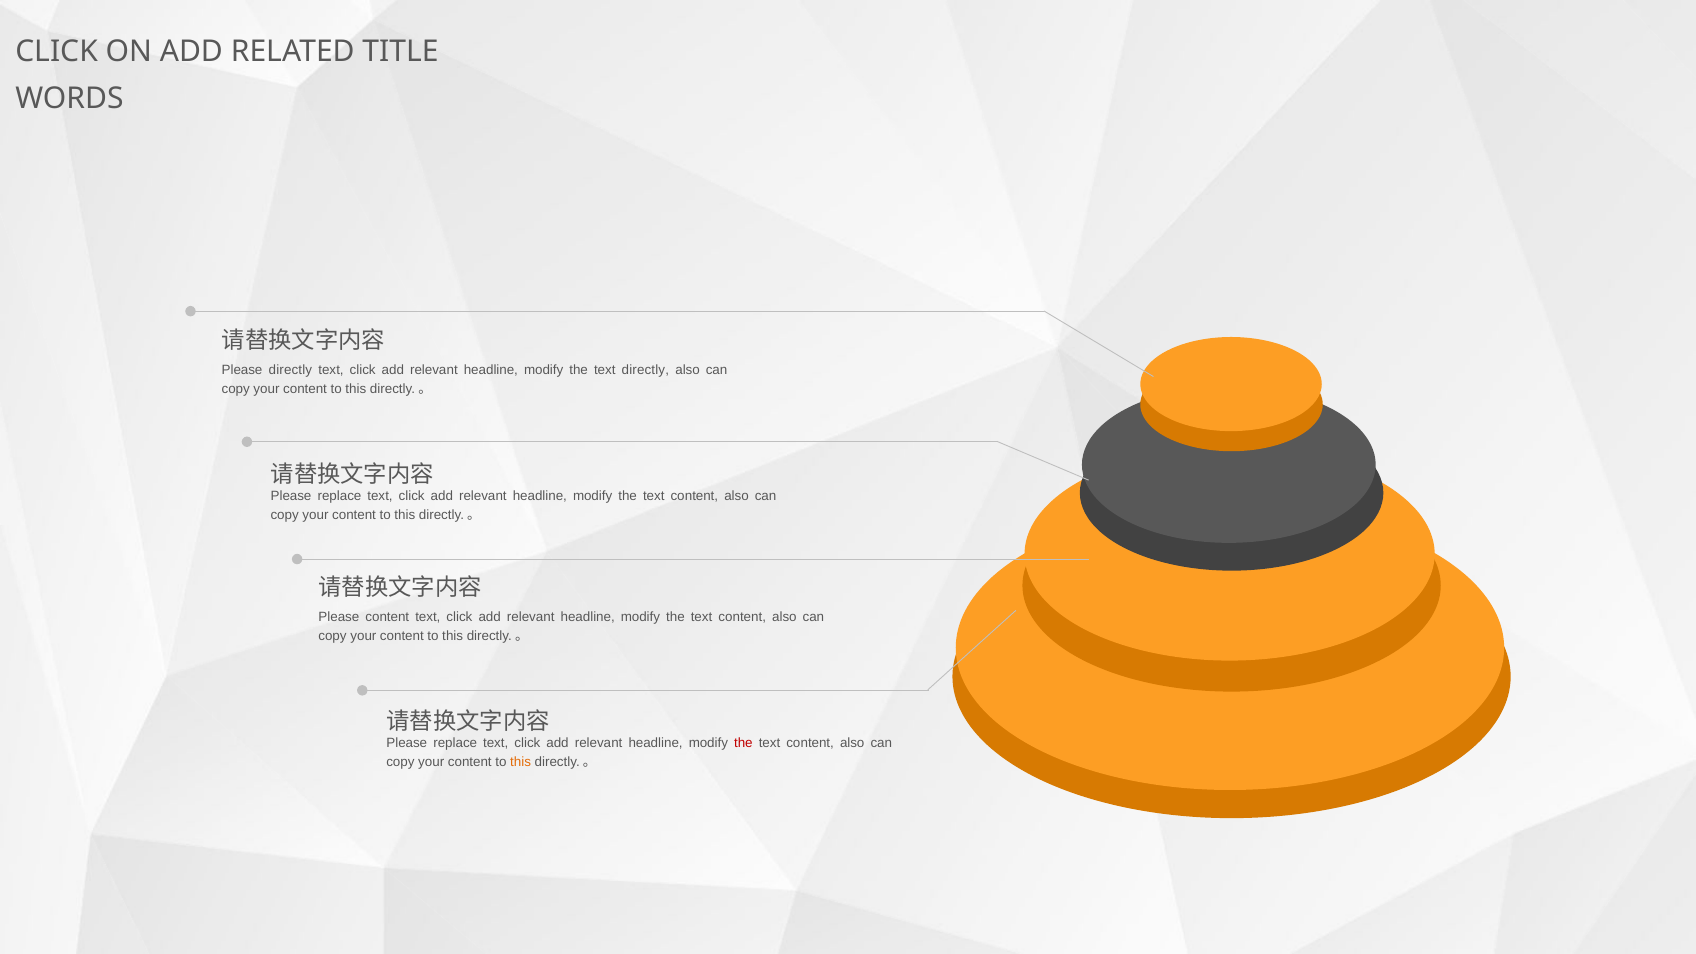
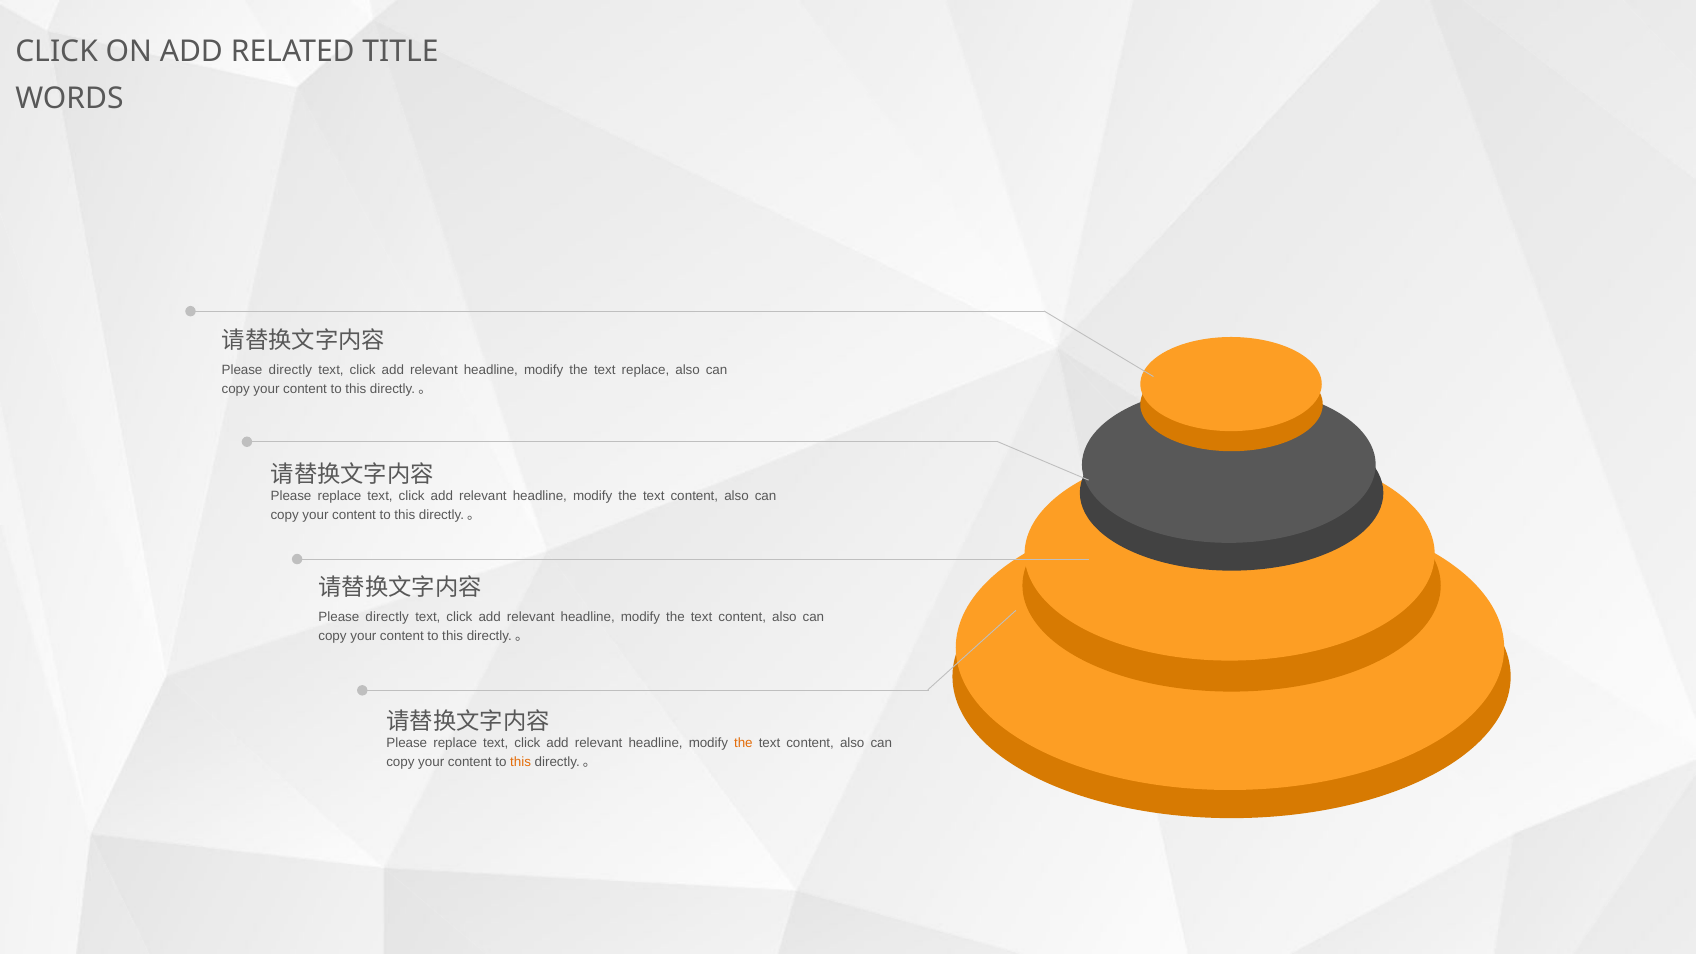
text directly: directly -> replace
content at (387, 617): content -> directly
the at (743, 743) colour: red -> orange
